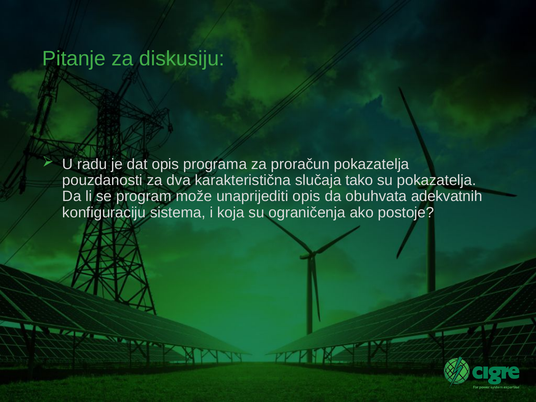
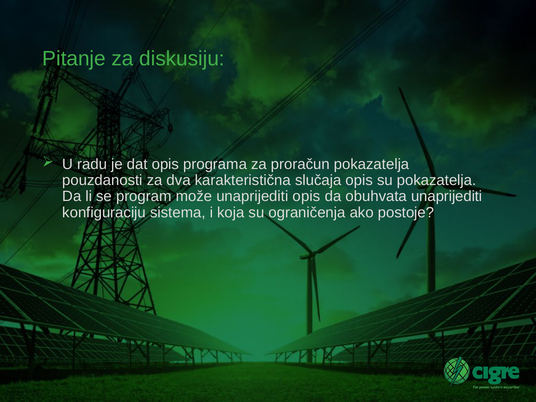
slučaja tako: tako -> opis
obuhvata adekvatnih: adekvatnih -> unaprijediti
